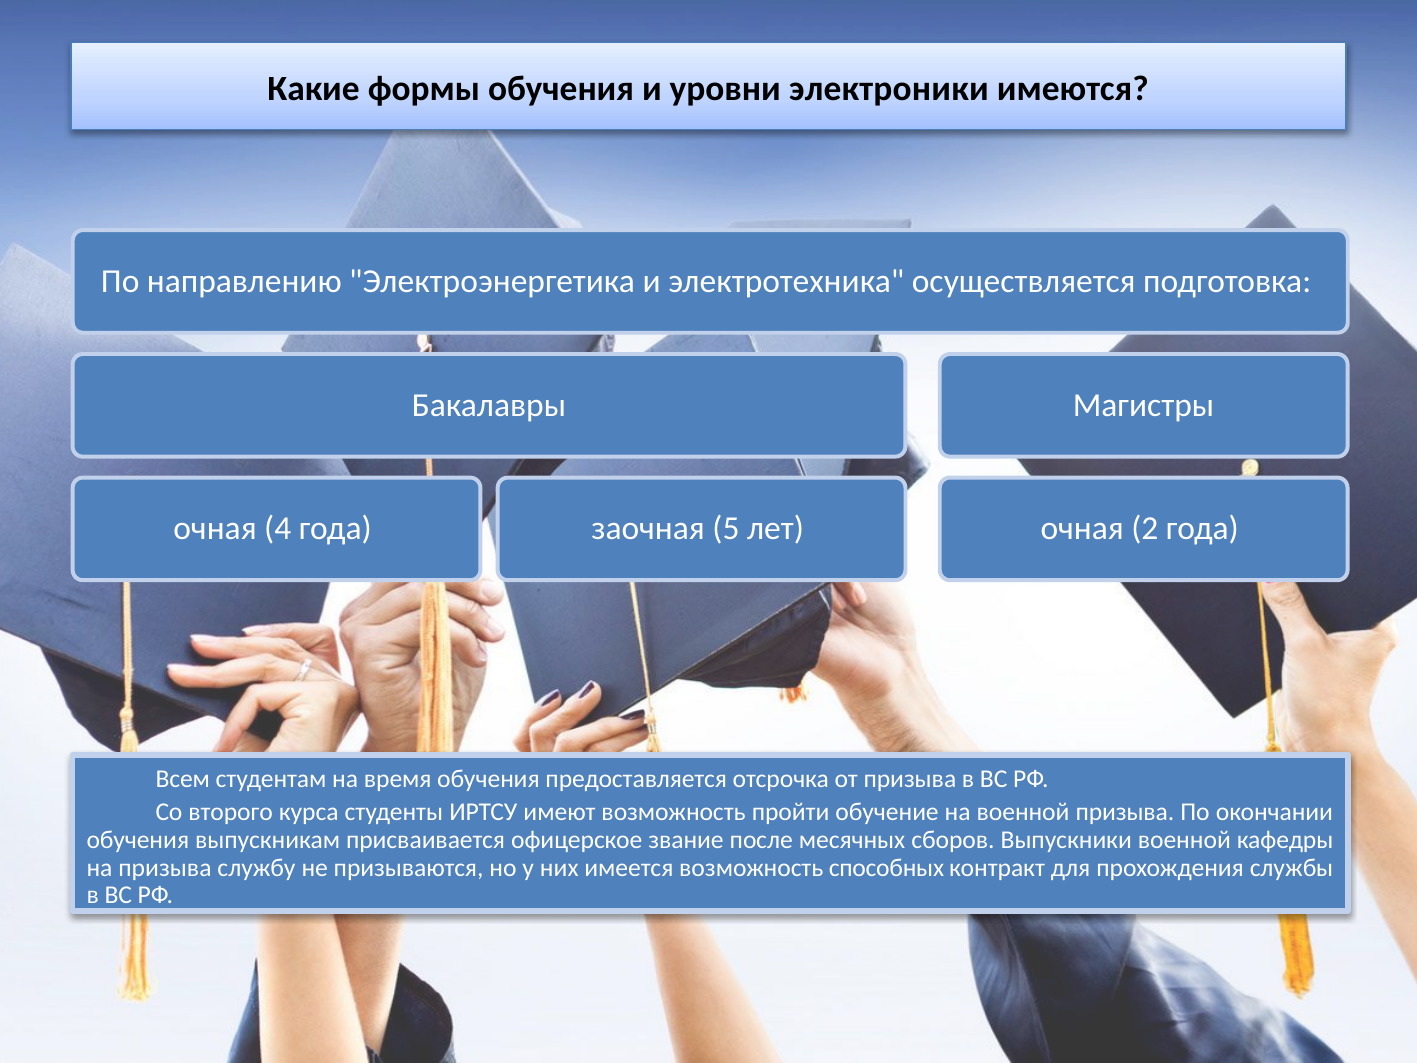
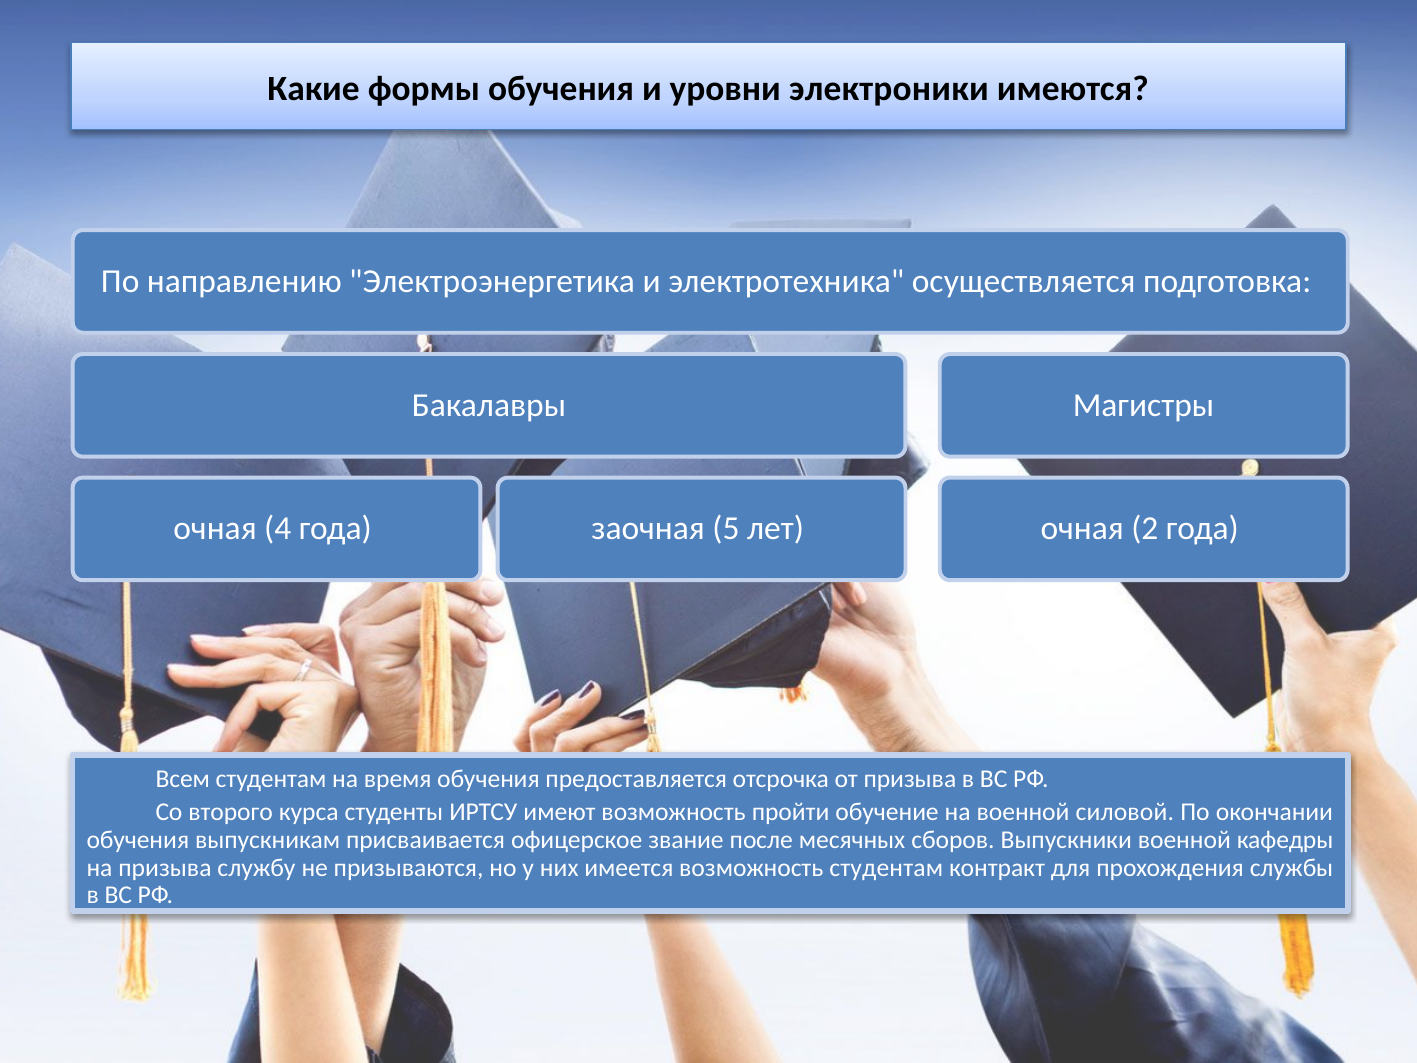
военной призыва: призыва -> силовой
возможность способных: способных -> студентам
